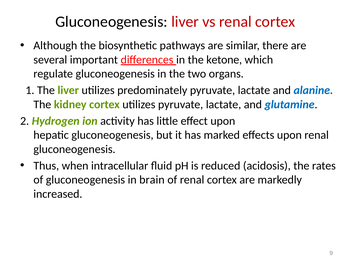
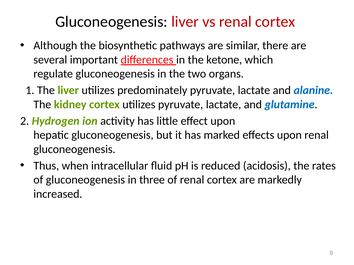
brain: brain -> three
